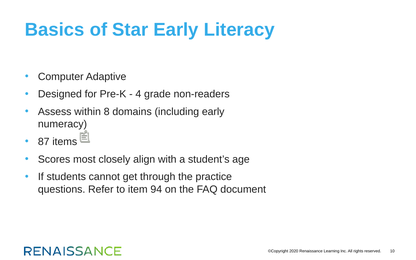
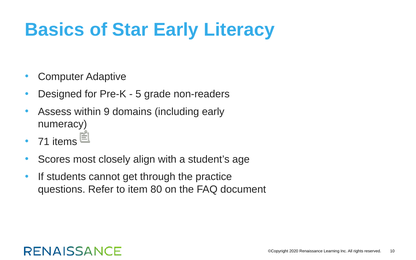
4: 4 -> 5
8: 8 -> 9
87: 87 -> 71
94: 94 -> 80
